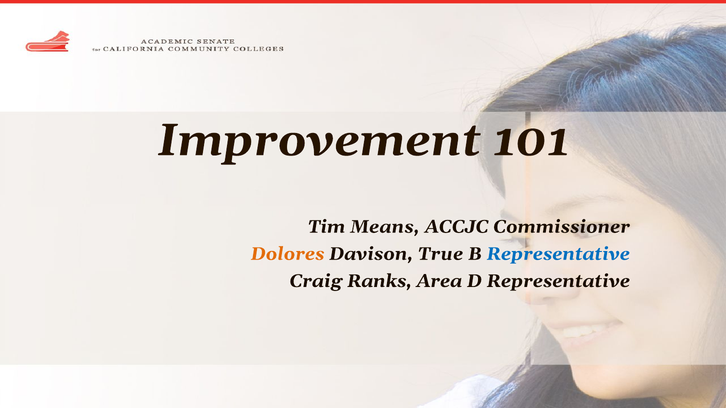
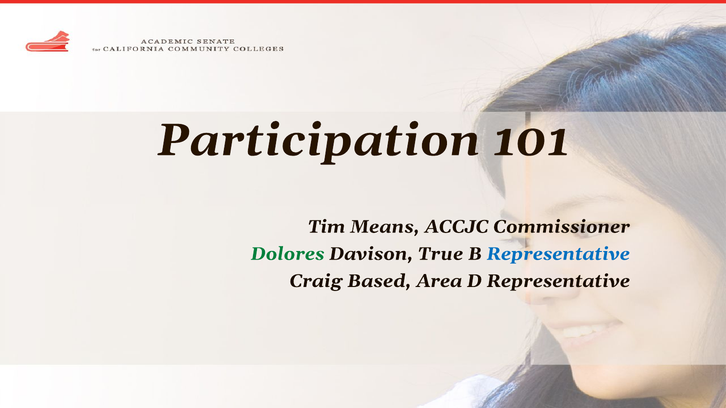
Improvement: Improvement -> Participation
Dolores colour: orange -> green
Ranks: Ranks -> Based
